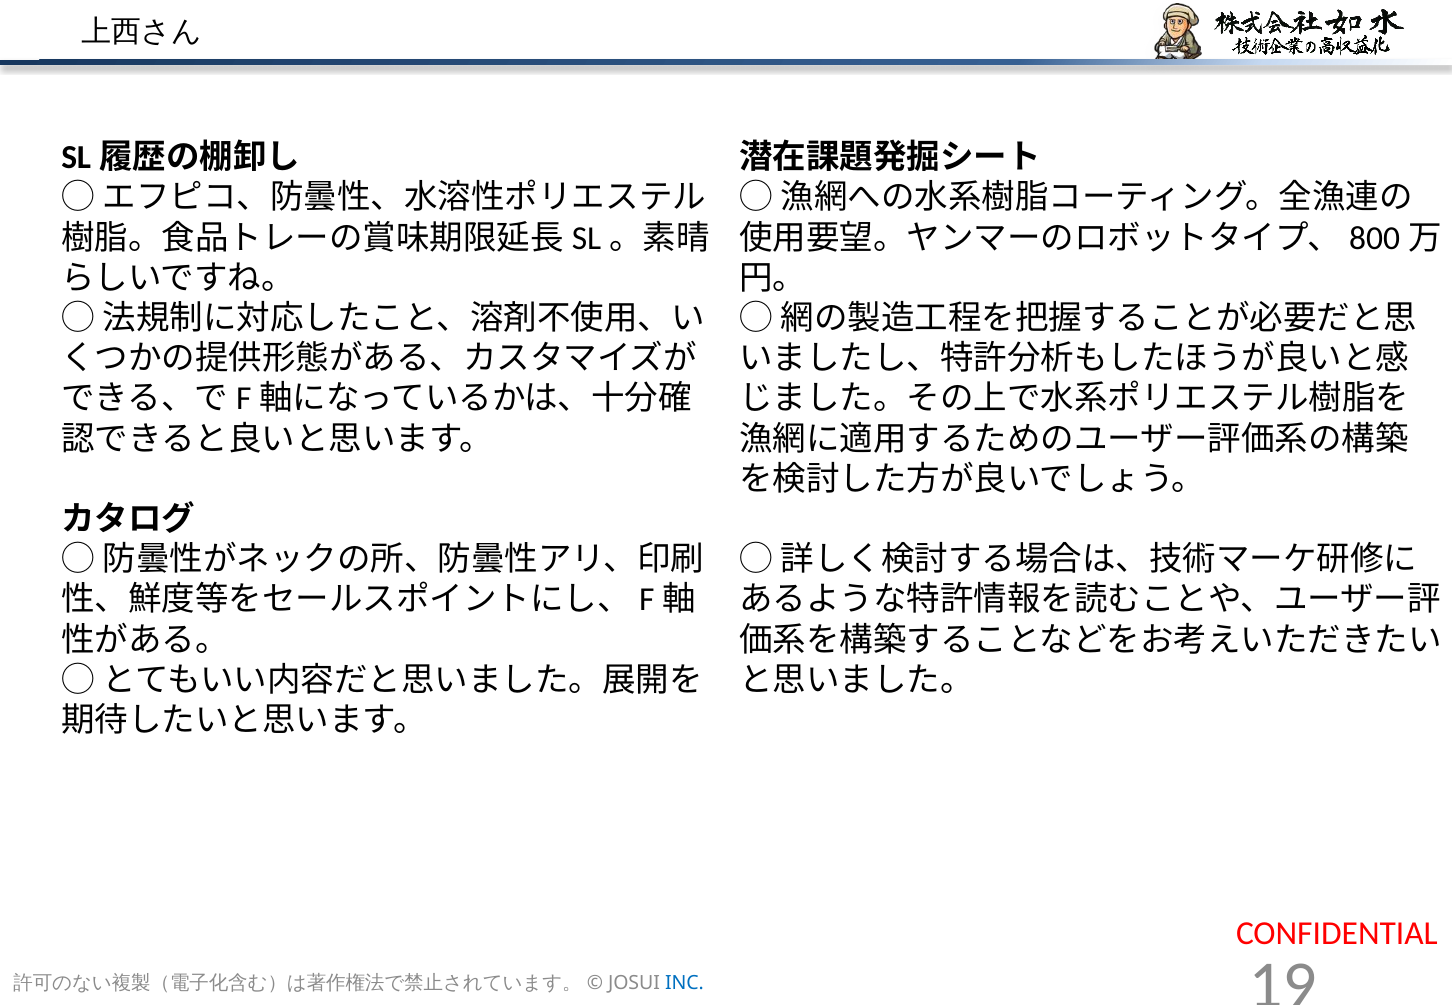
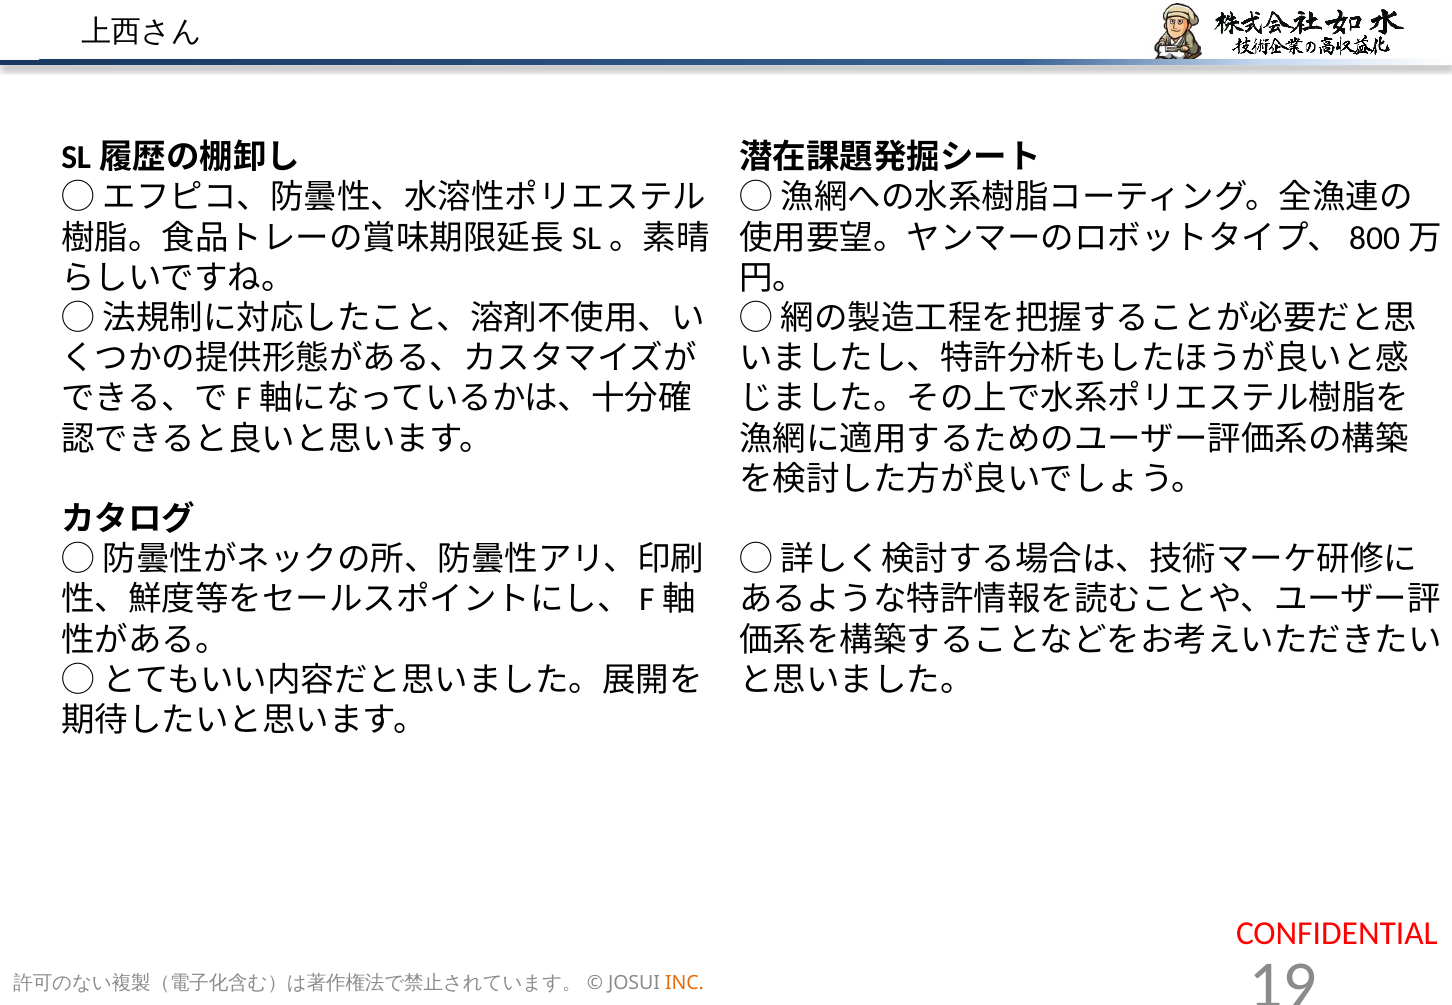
INC colour: blue -> orange
